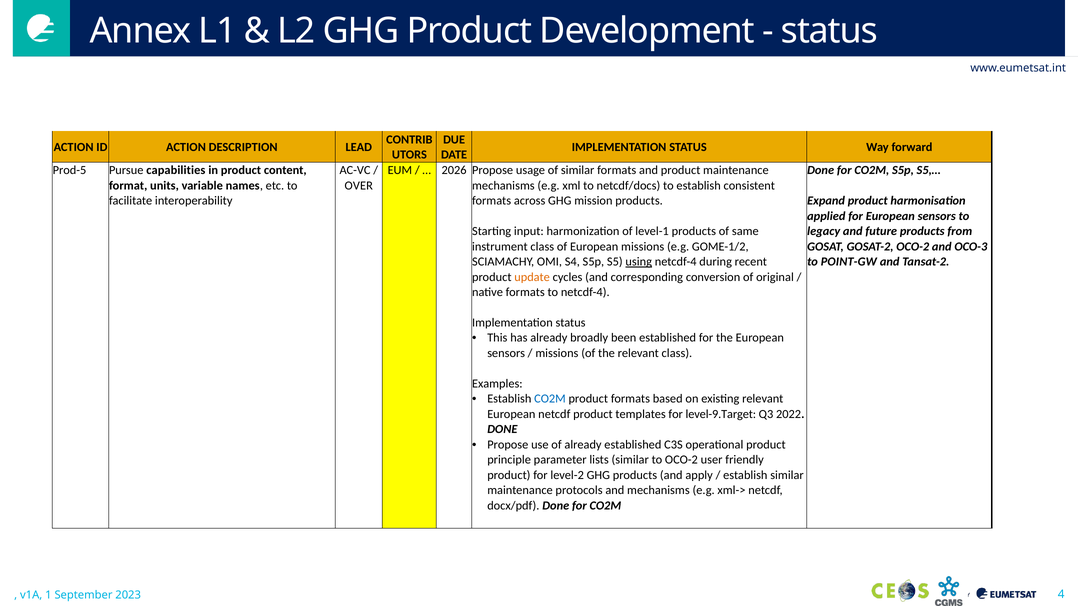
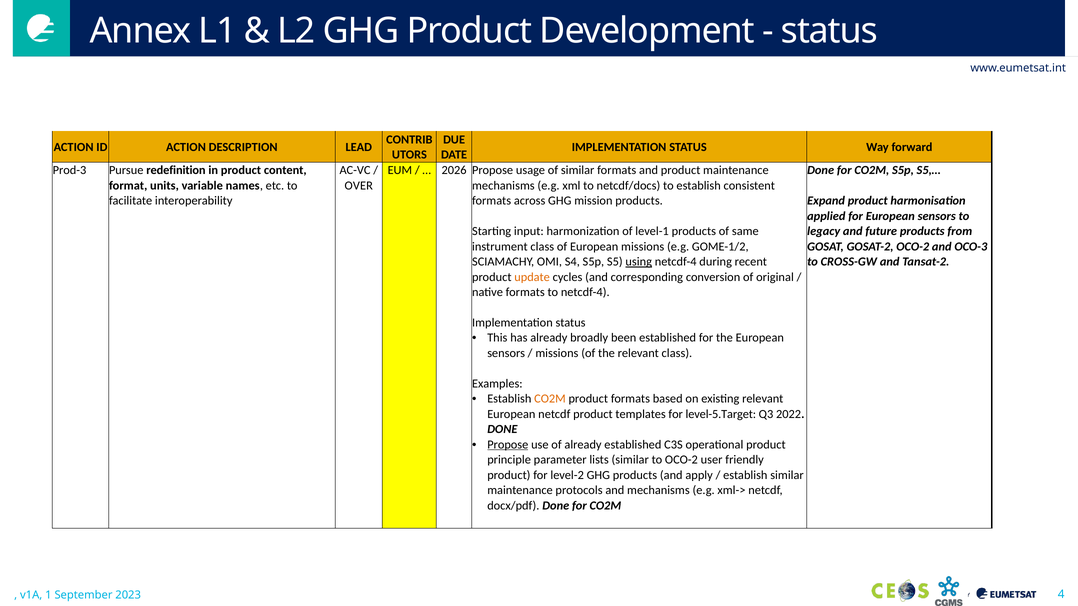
Prod-5: Prod-5 -> Prod-3
capabilities: capabilities -> redefinition
POINT-GW: POINT-GW -> CROSS-GW
CO2M at (550, 399) colour: blue -> orange
level-9.Target: level-9.Target -> level-5.Target
Propose at (508, 445) underline: none -> present
